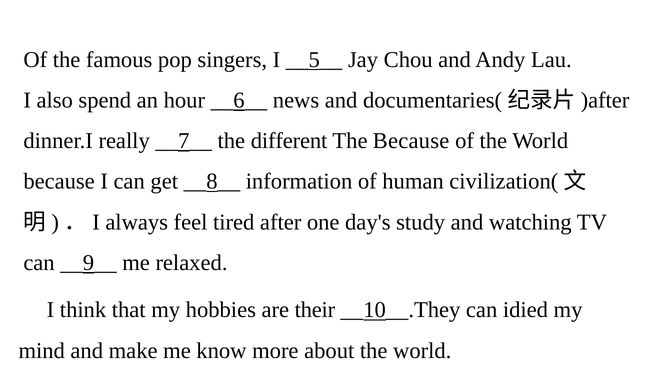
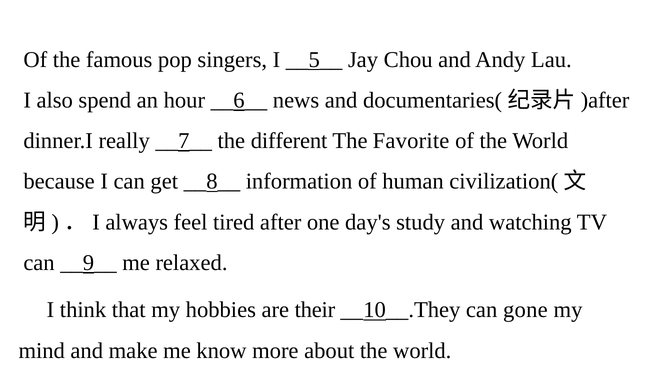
The Because: Because -> Favorite
idied: idied -> gone
